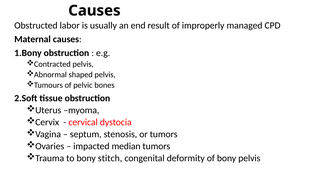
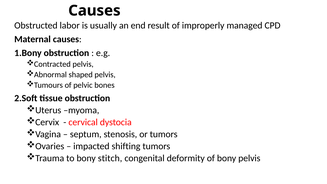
median: median -> shifting
